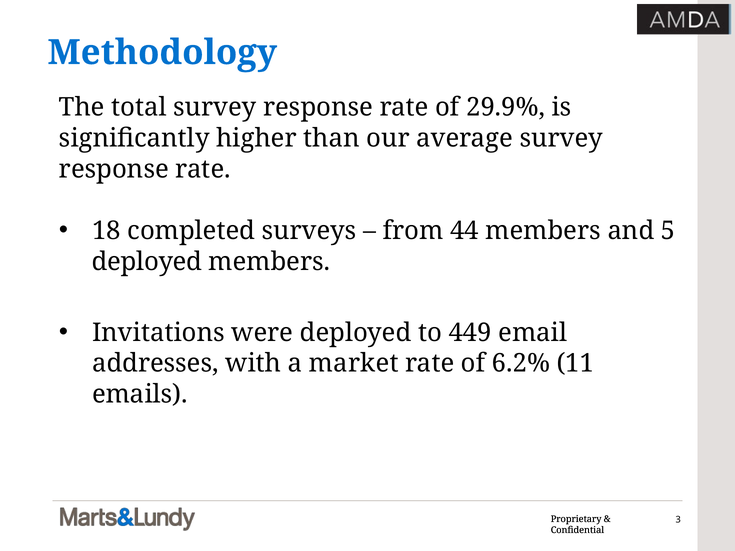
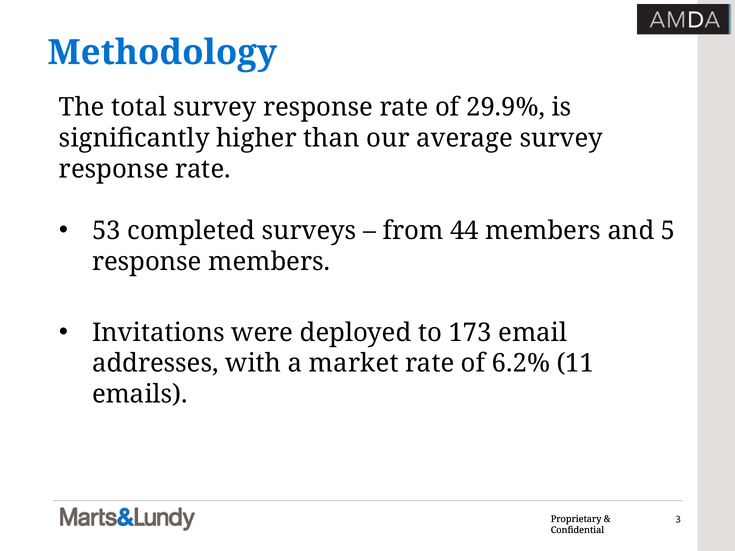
18: 18 -> 53
deployed at (147, 262): deployed -> response
449: 449 -> 173
